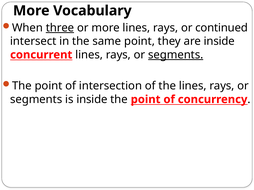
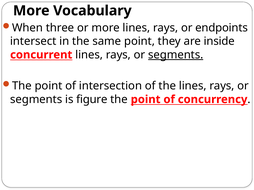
three underline: present -> none
continued: continued -> endpoints
is inside: inside -> figure
